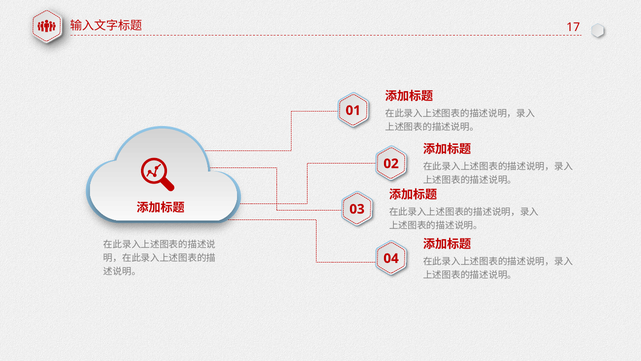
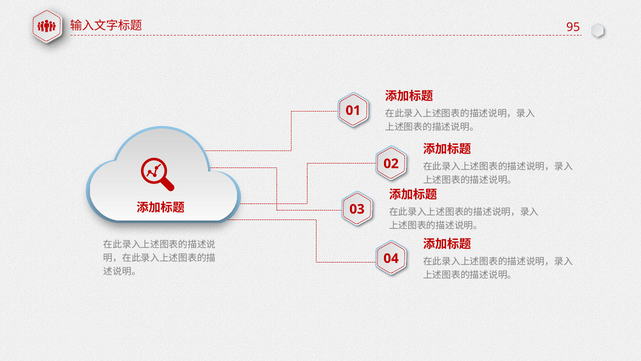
17: 17 -> 95
